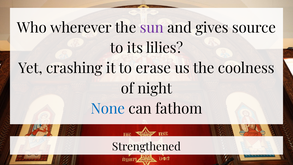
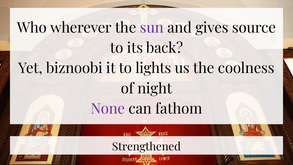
lilies: lilies -> back
crashing: crashing -> biznoobi
erase: erase -> lights
None colour: blue -> purple
